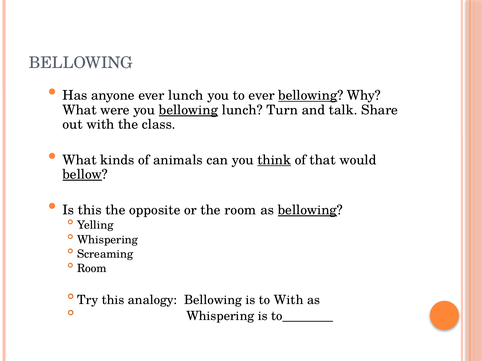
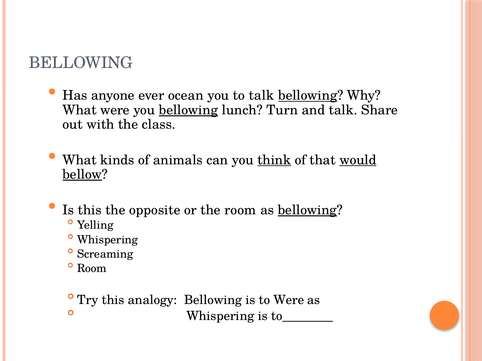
ever lunch: lunch -> ocean
to ever: ever -> talk
would underline: none -> present
to With: With -> Were
